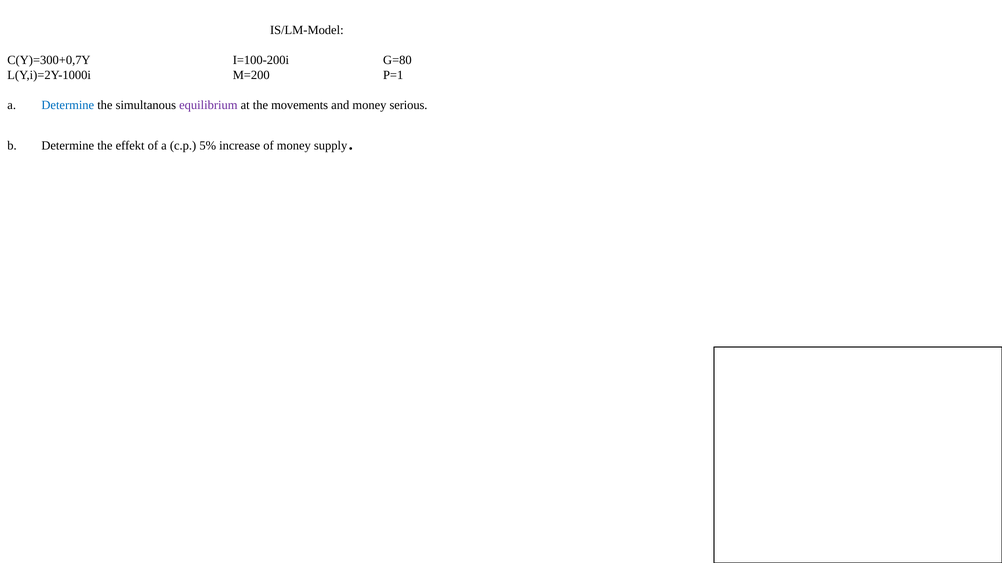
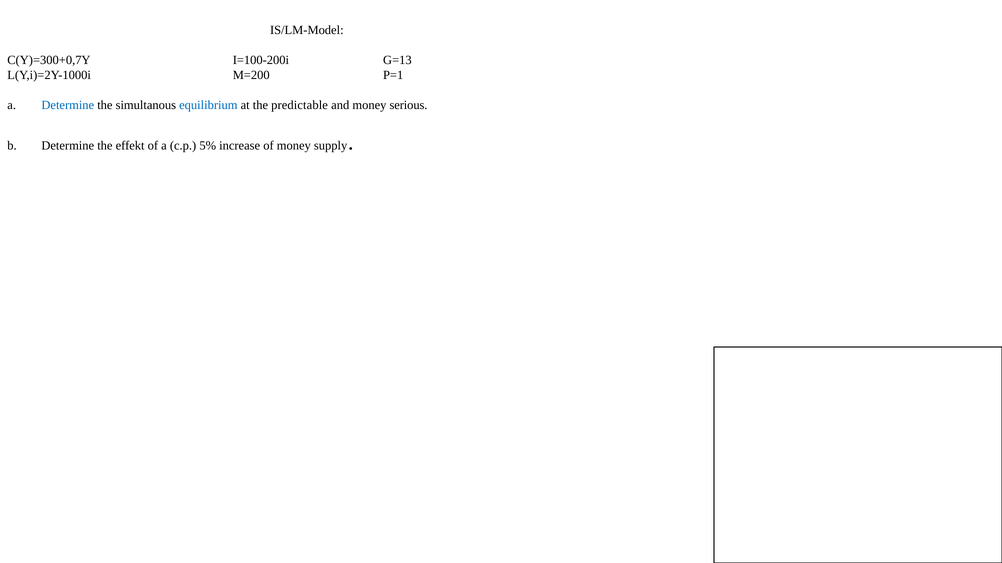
G=80: G=80 -> G=13
equilibrium colour: purple -> blue
movements: movements -> predictable
